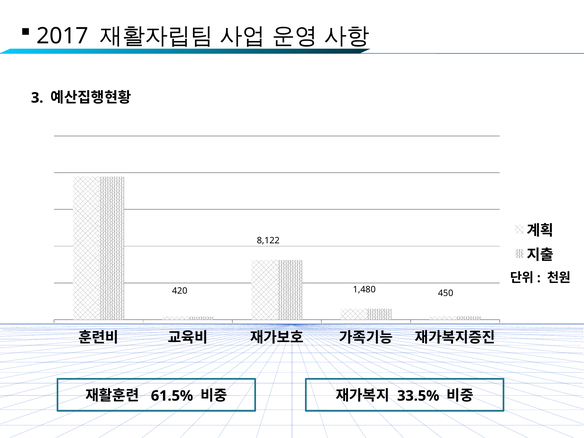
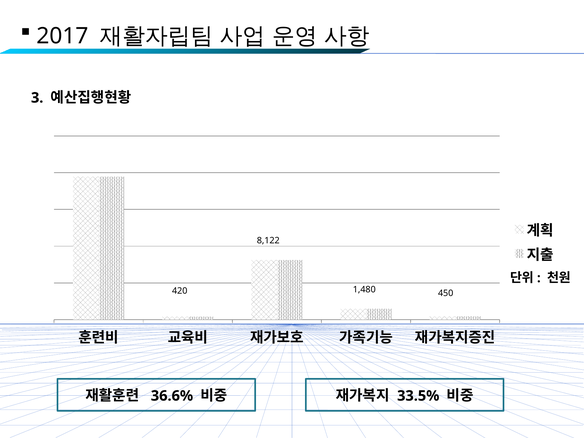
61.5%: 61.5% -> 36.6%
